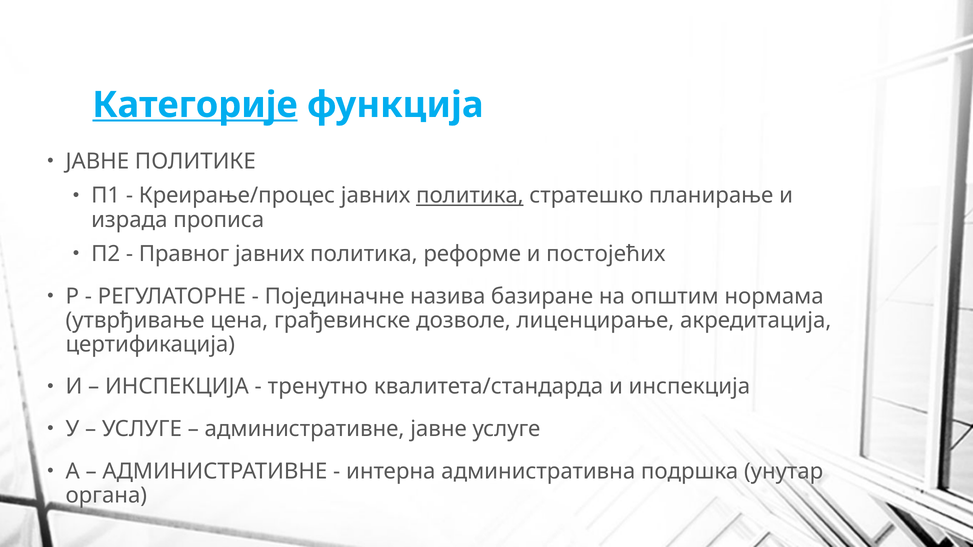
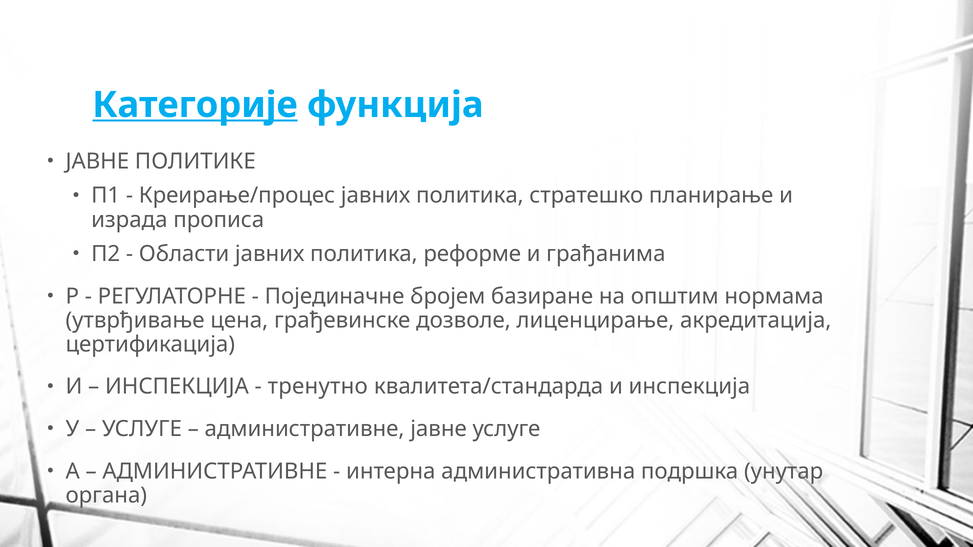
политика at (470, 196) underline: present -> none
Правног: Правног -> Области
постојећих: постојећих -> грађанима
назива: назива -> бројем
